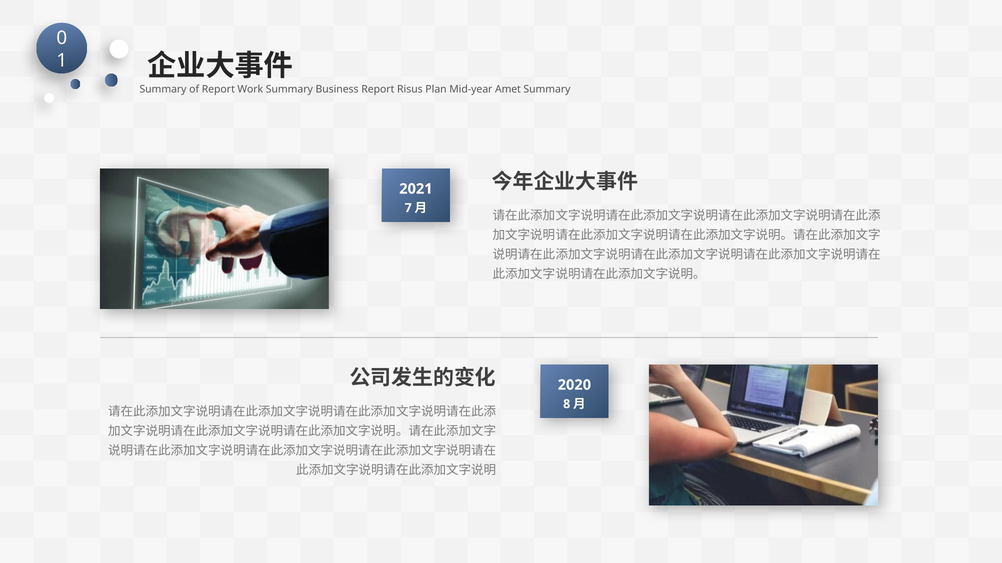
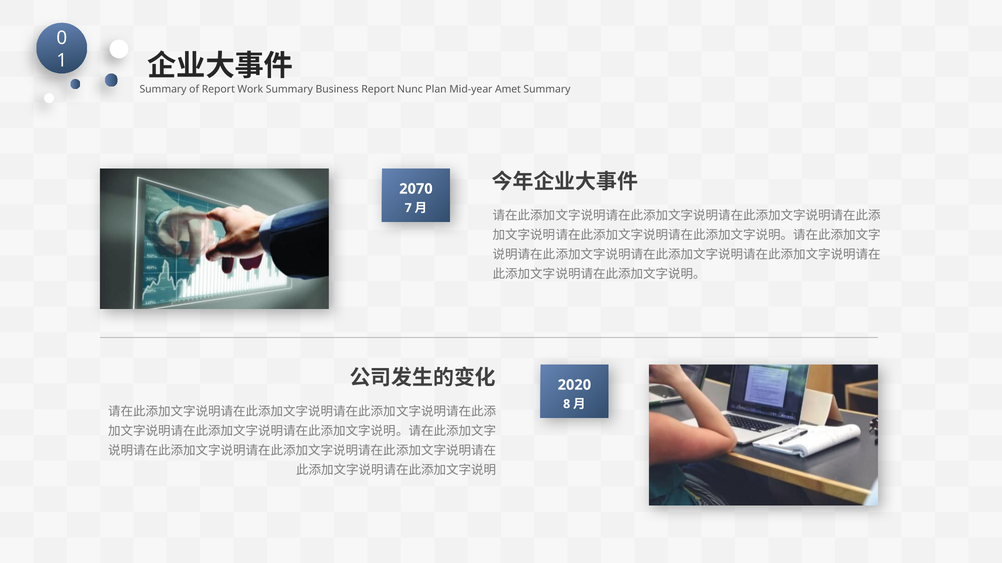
Risus: Risus -> Nunc
2021: 2021 -> 2070
